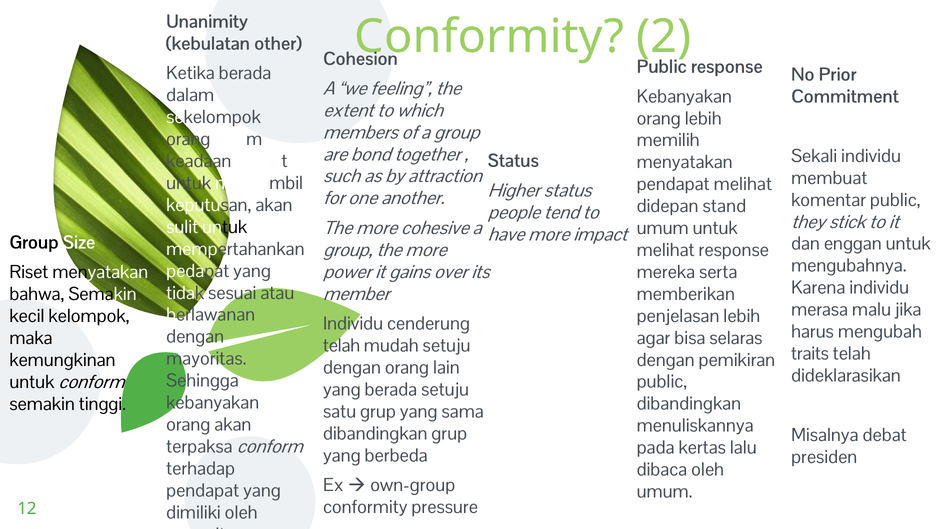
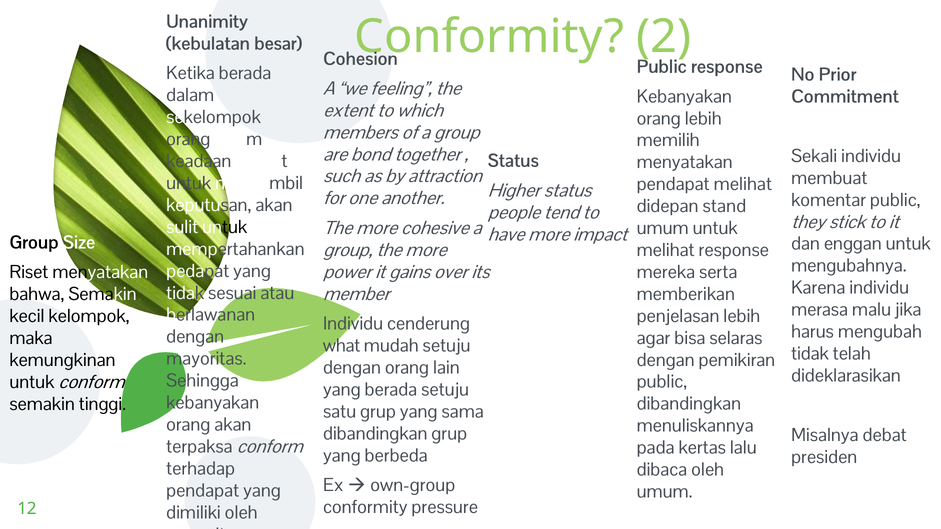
other: other -> besar
telah at (342, 346): telah -> what
traits at (810, 354): traits -> tidak
